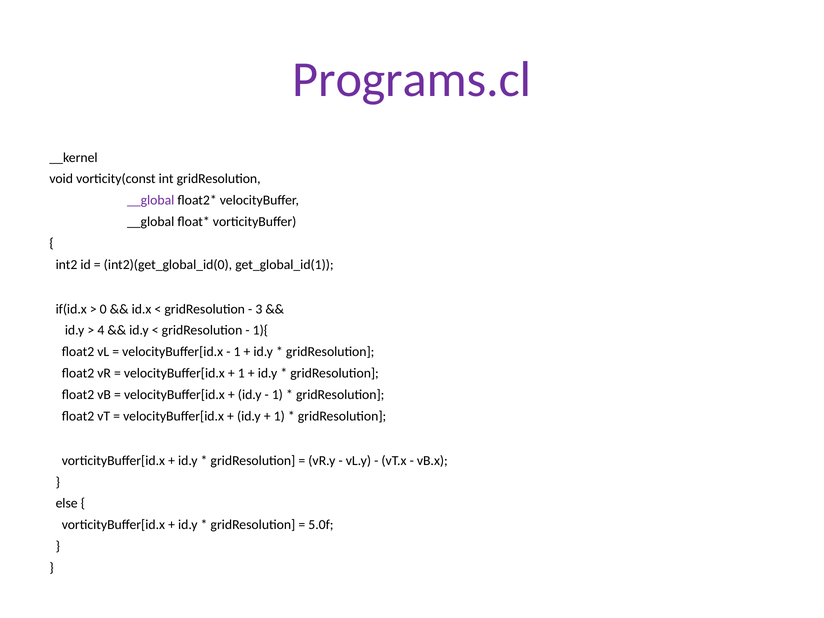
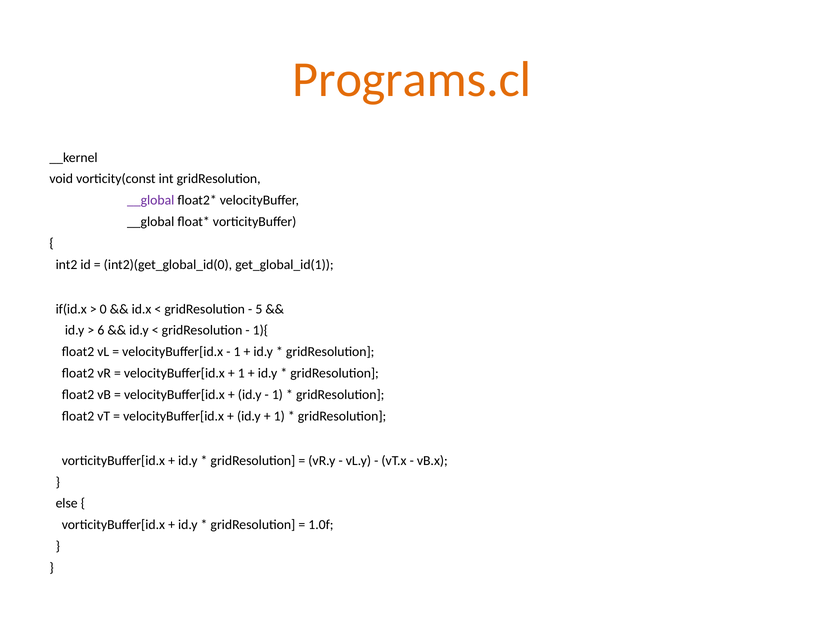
Programs.cl colour: purple -> orange
3: 3 -> 5
4: 4 -> 6
5.0f: 5.0f -> 1.0f
